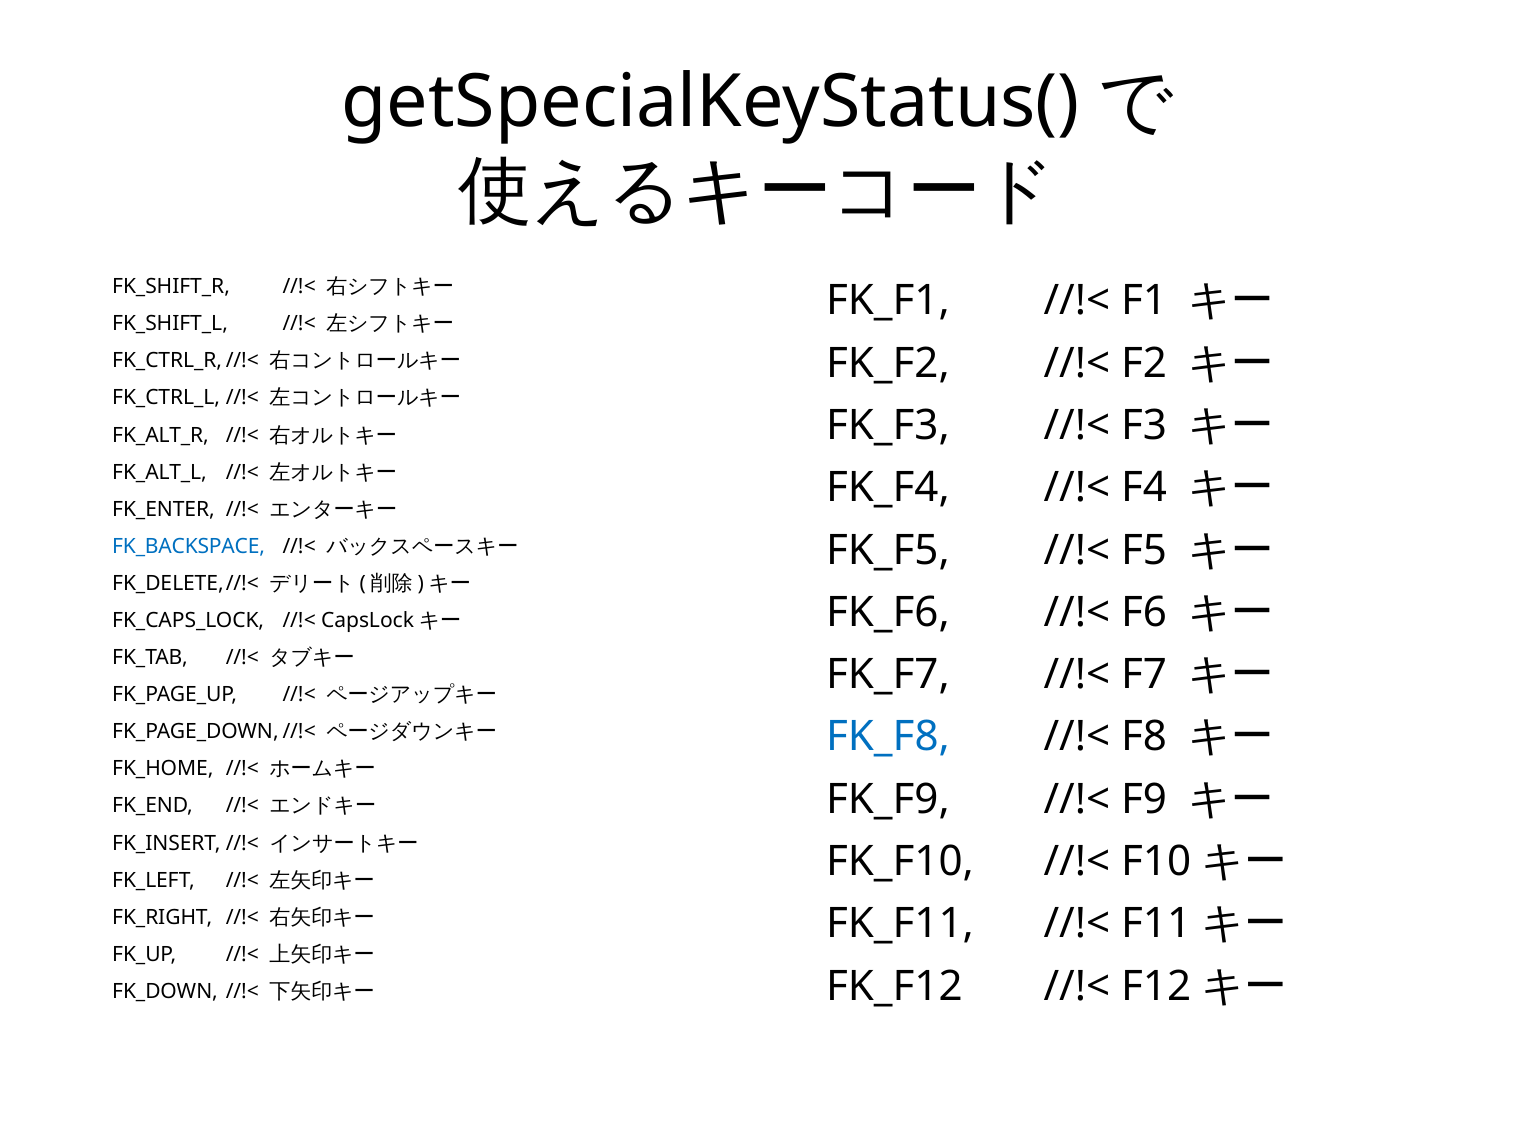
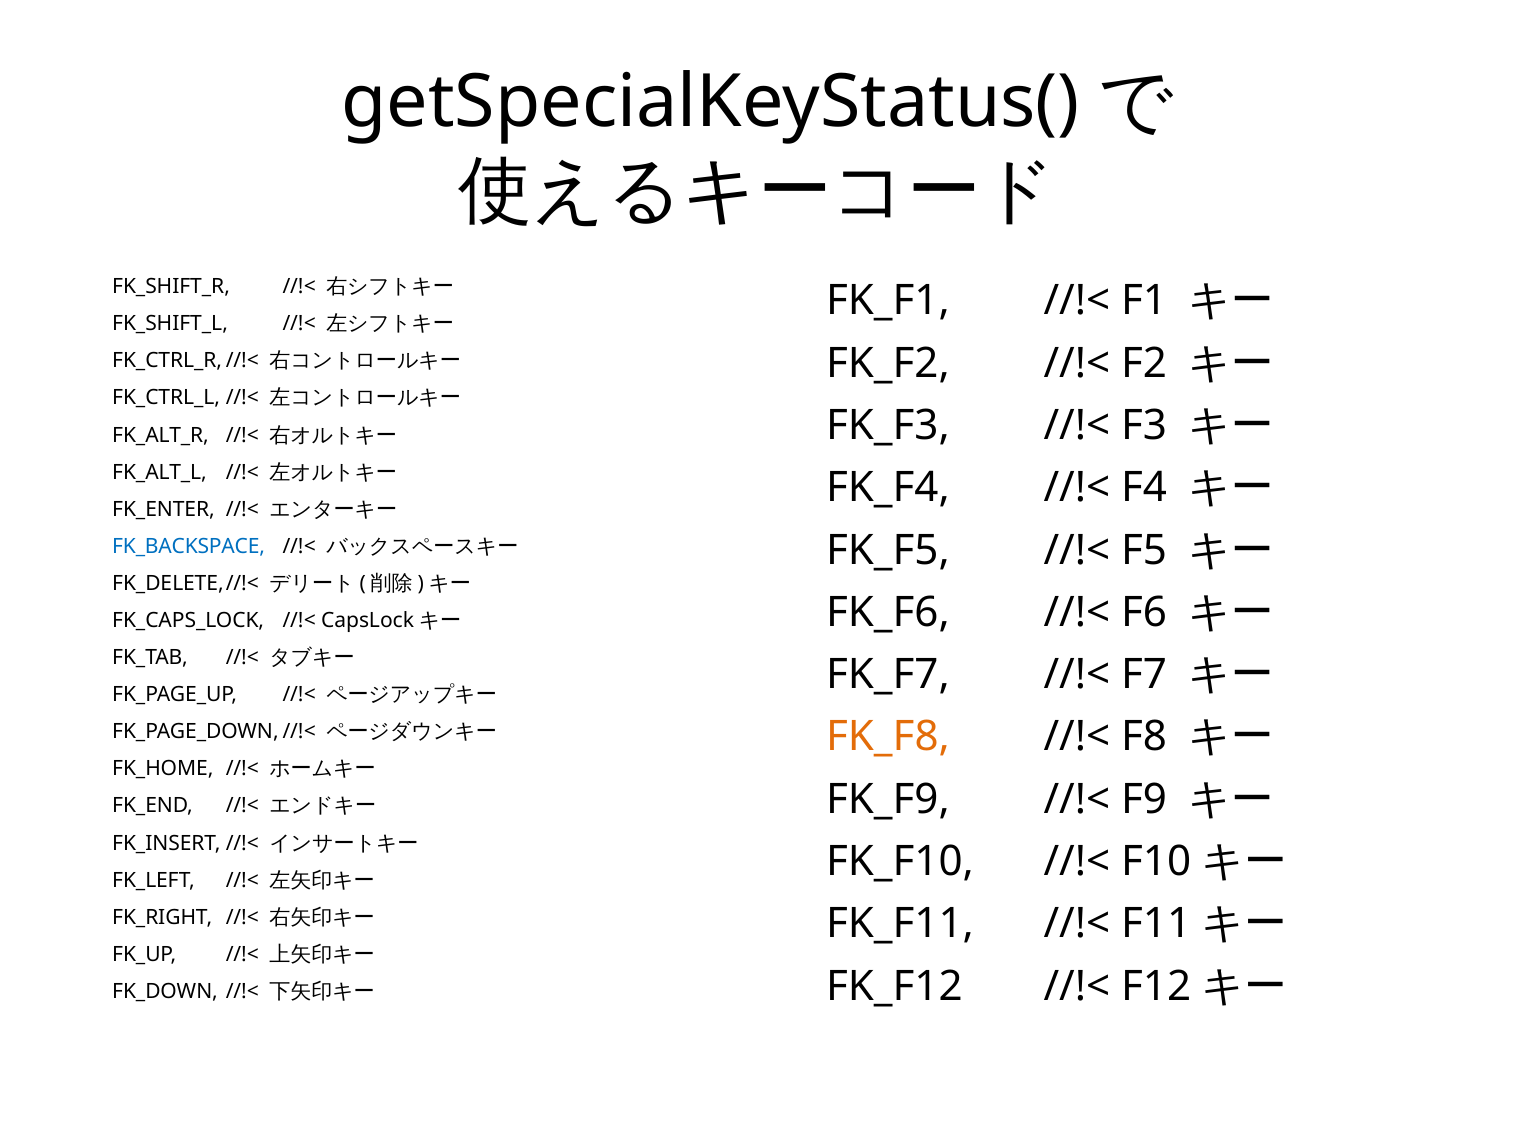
FK_F8 colour: blue -> orange
